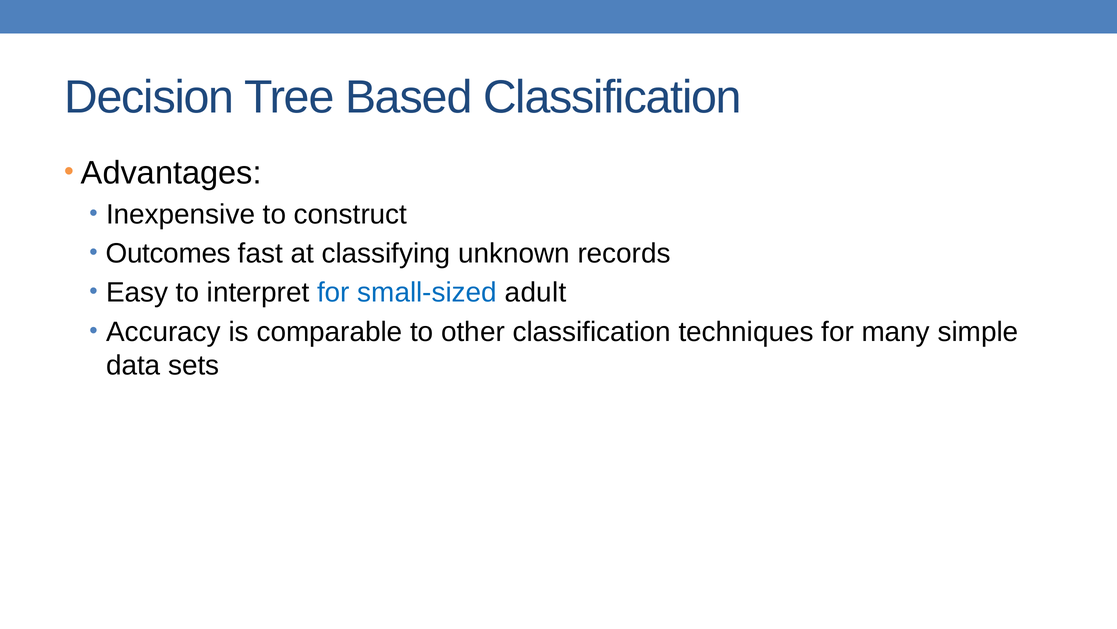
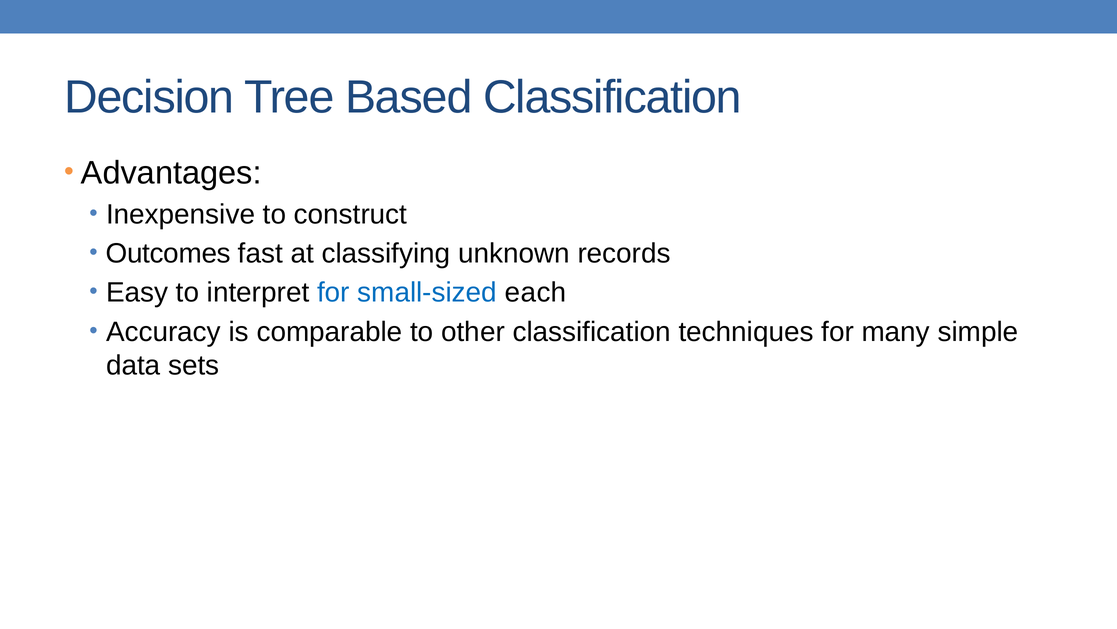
adult: adult -> each
